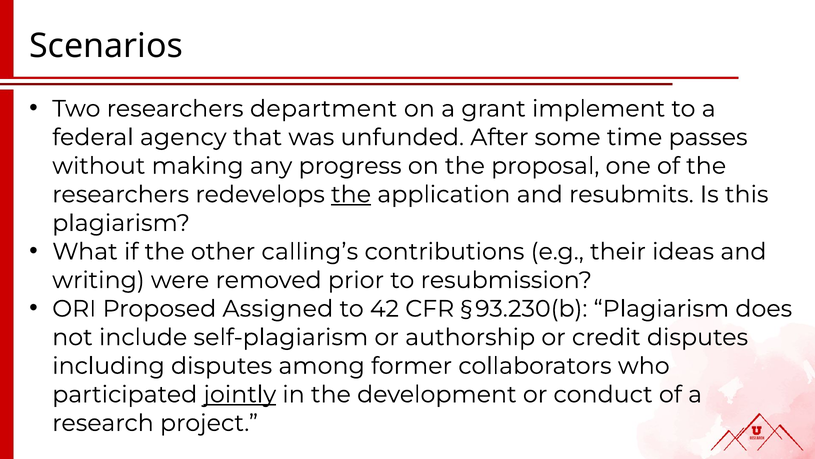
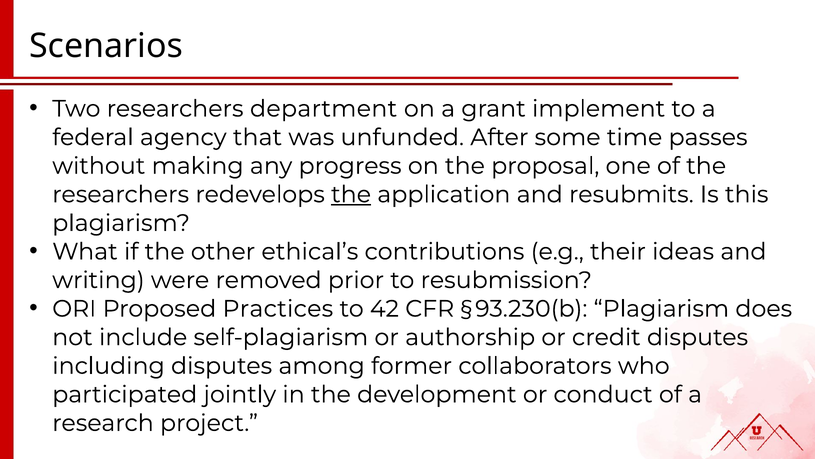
calling’s: calling’s -> ethical’s
Assigned: Assigned -> Practices
jointly underline: present -> none
